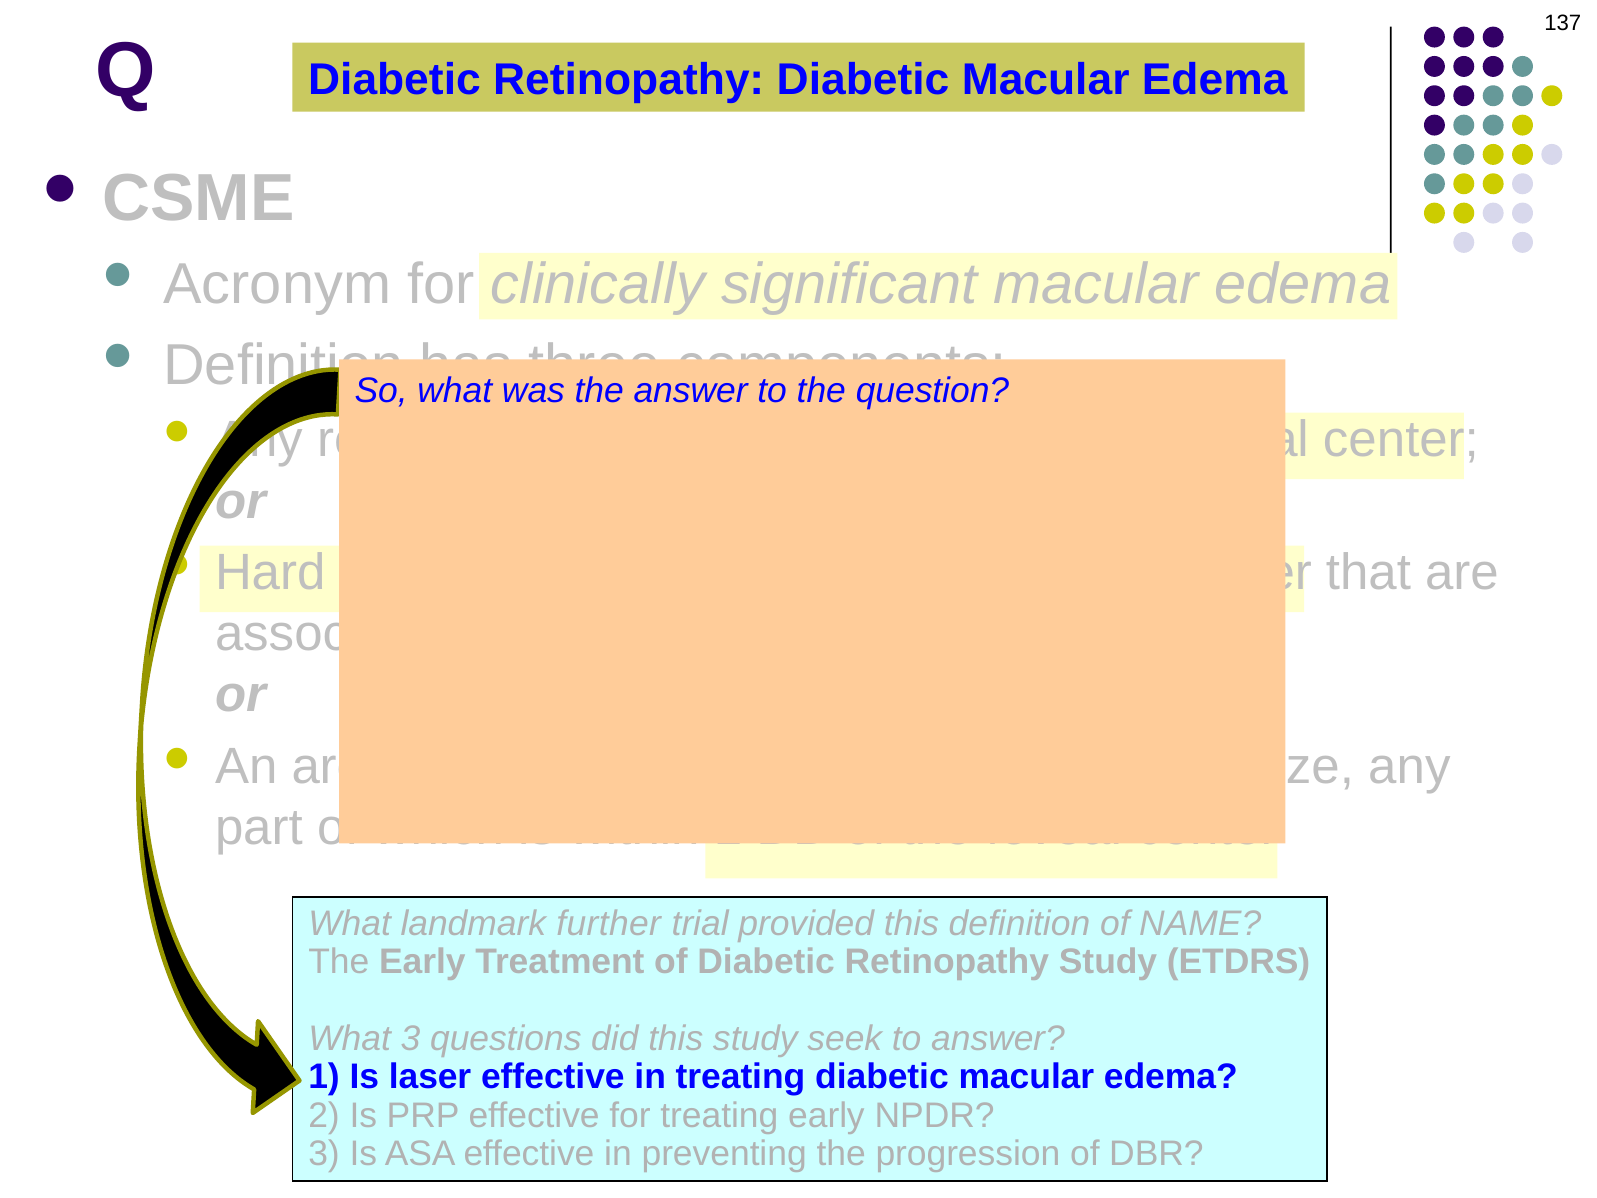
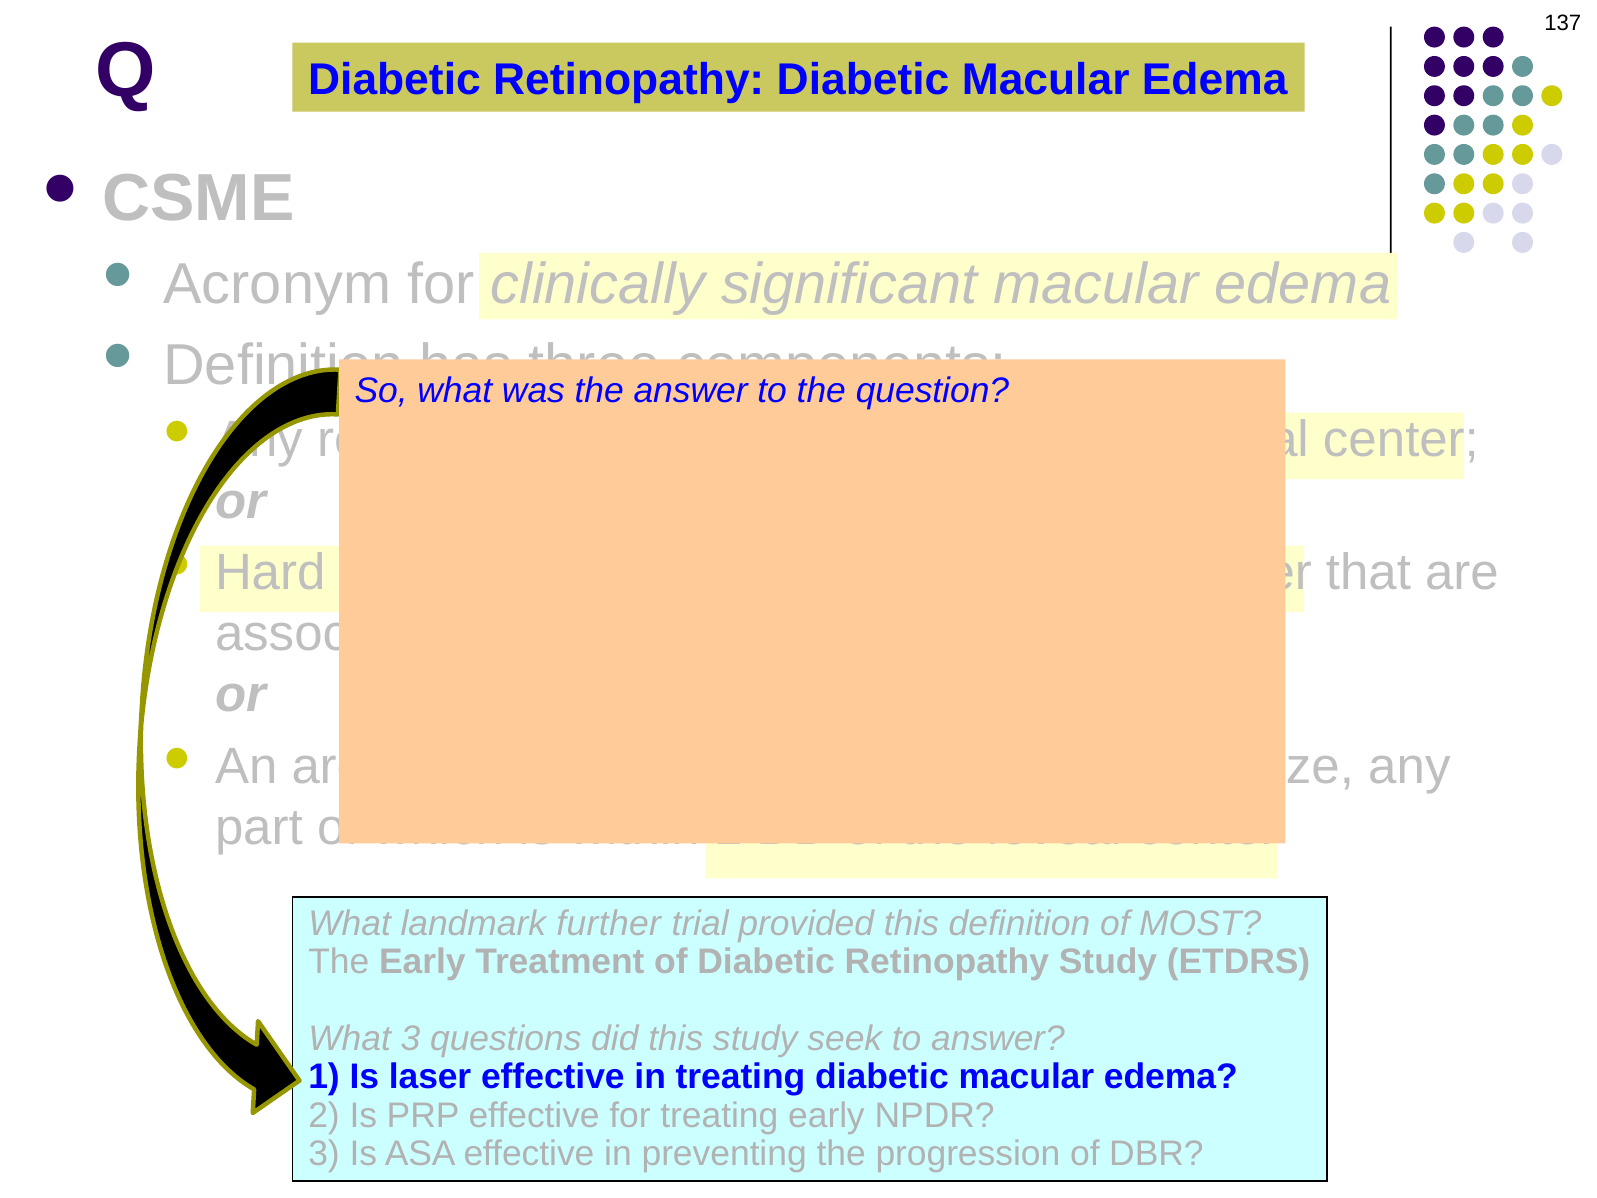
NAME: NAME -> MOST
